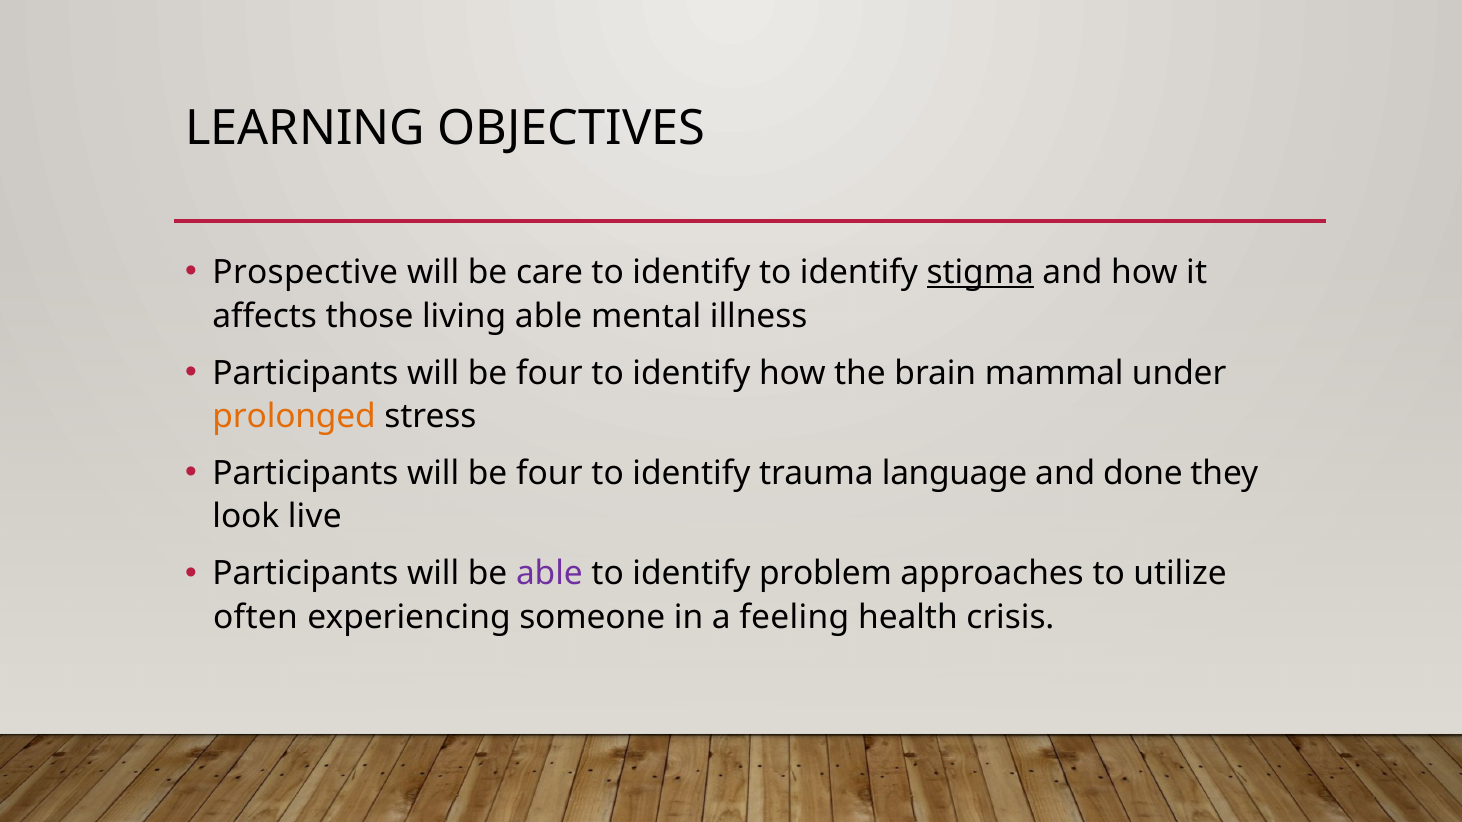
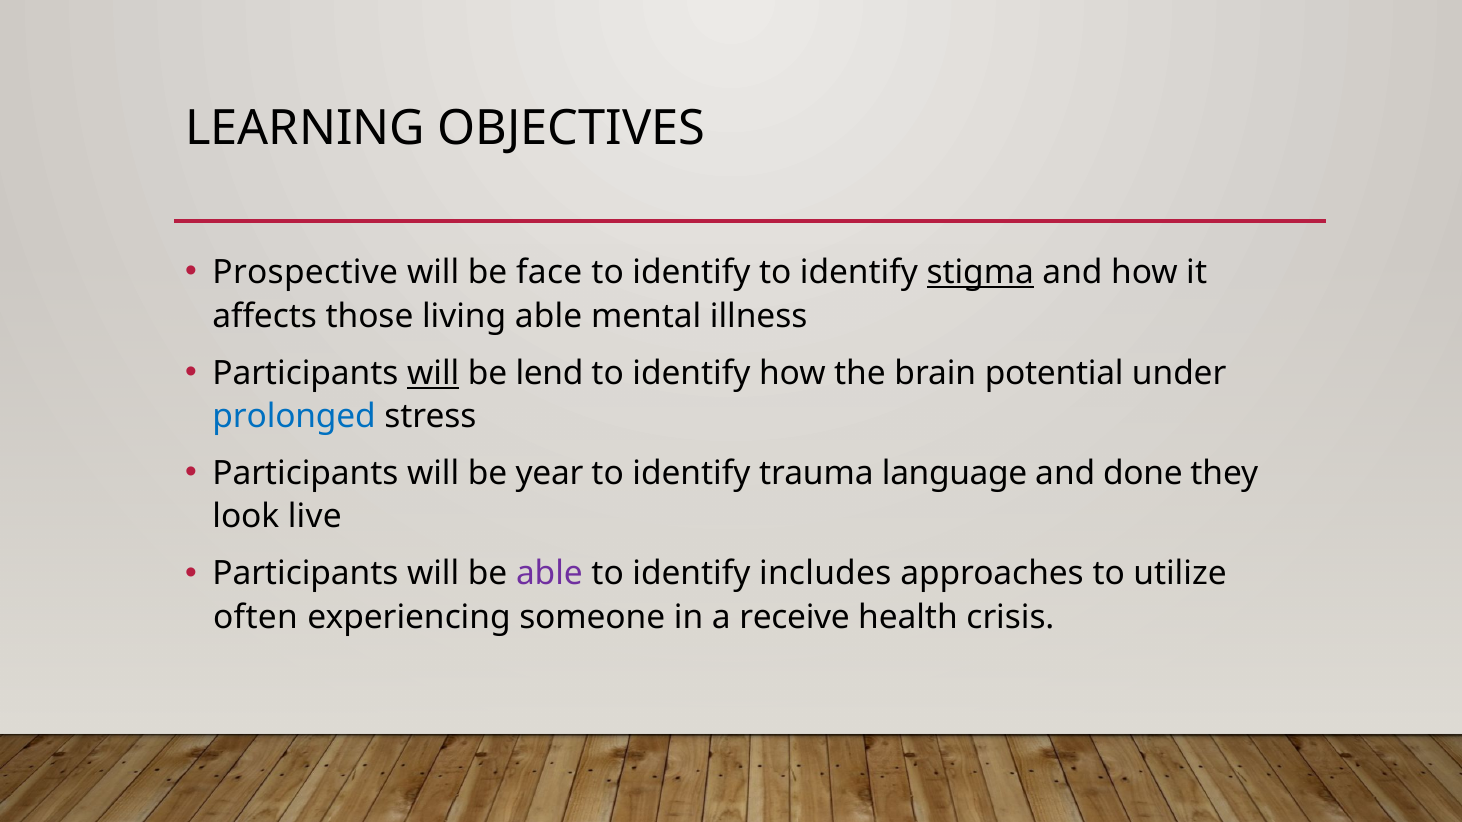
care: care -> face
will at (433, 373) underline: none -> present
four at (549, 373): four -> lend
mammal: mammal -> potential
prolonged colour: orange -> blue
four at (549, 474): four -> year
problem: problem -> includes
feeling: feeling -> receive
